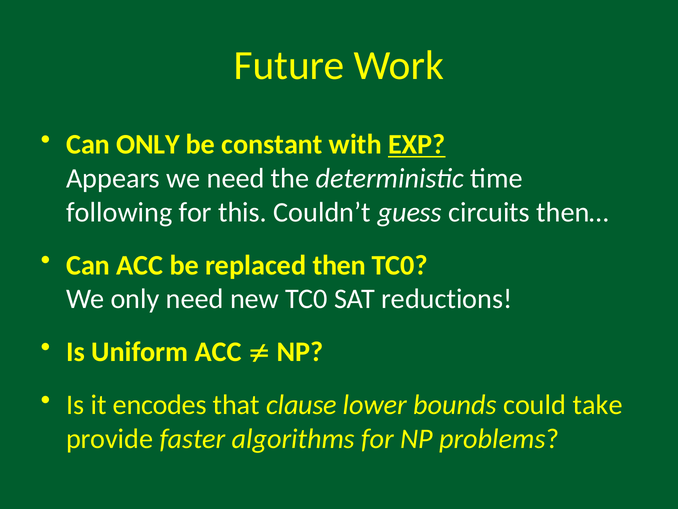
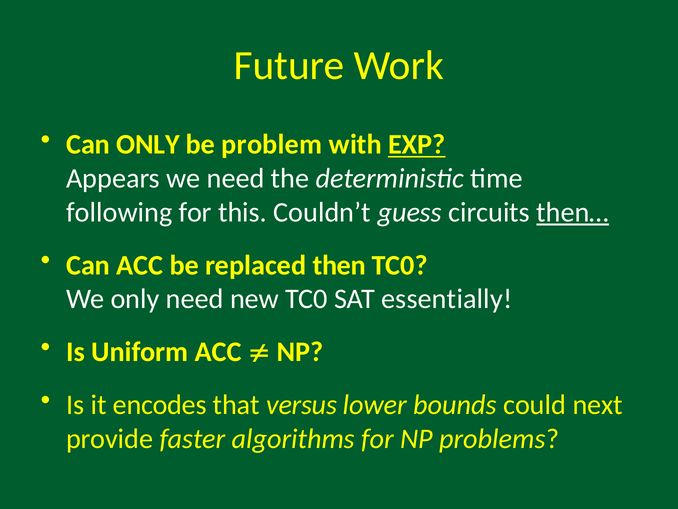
constant: constant -> problem
then… underline: none -> present
reductions: reductions -> essentially
clause: clause -> versus
take: take -> next
